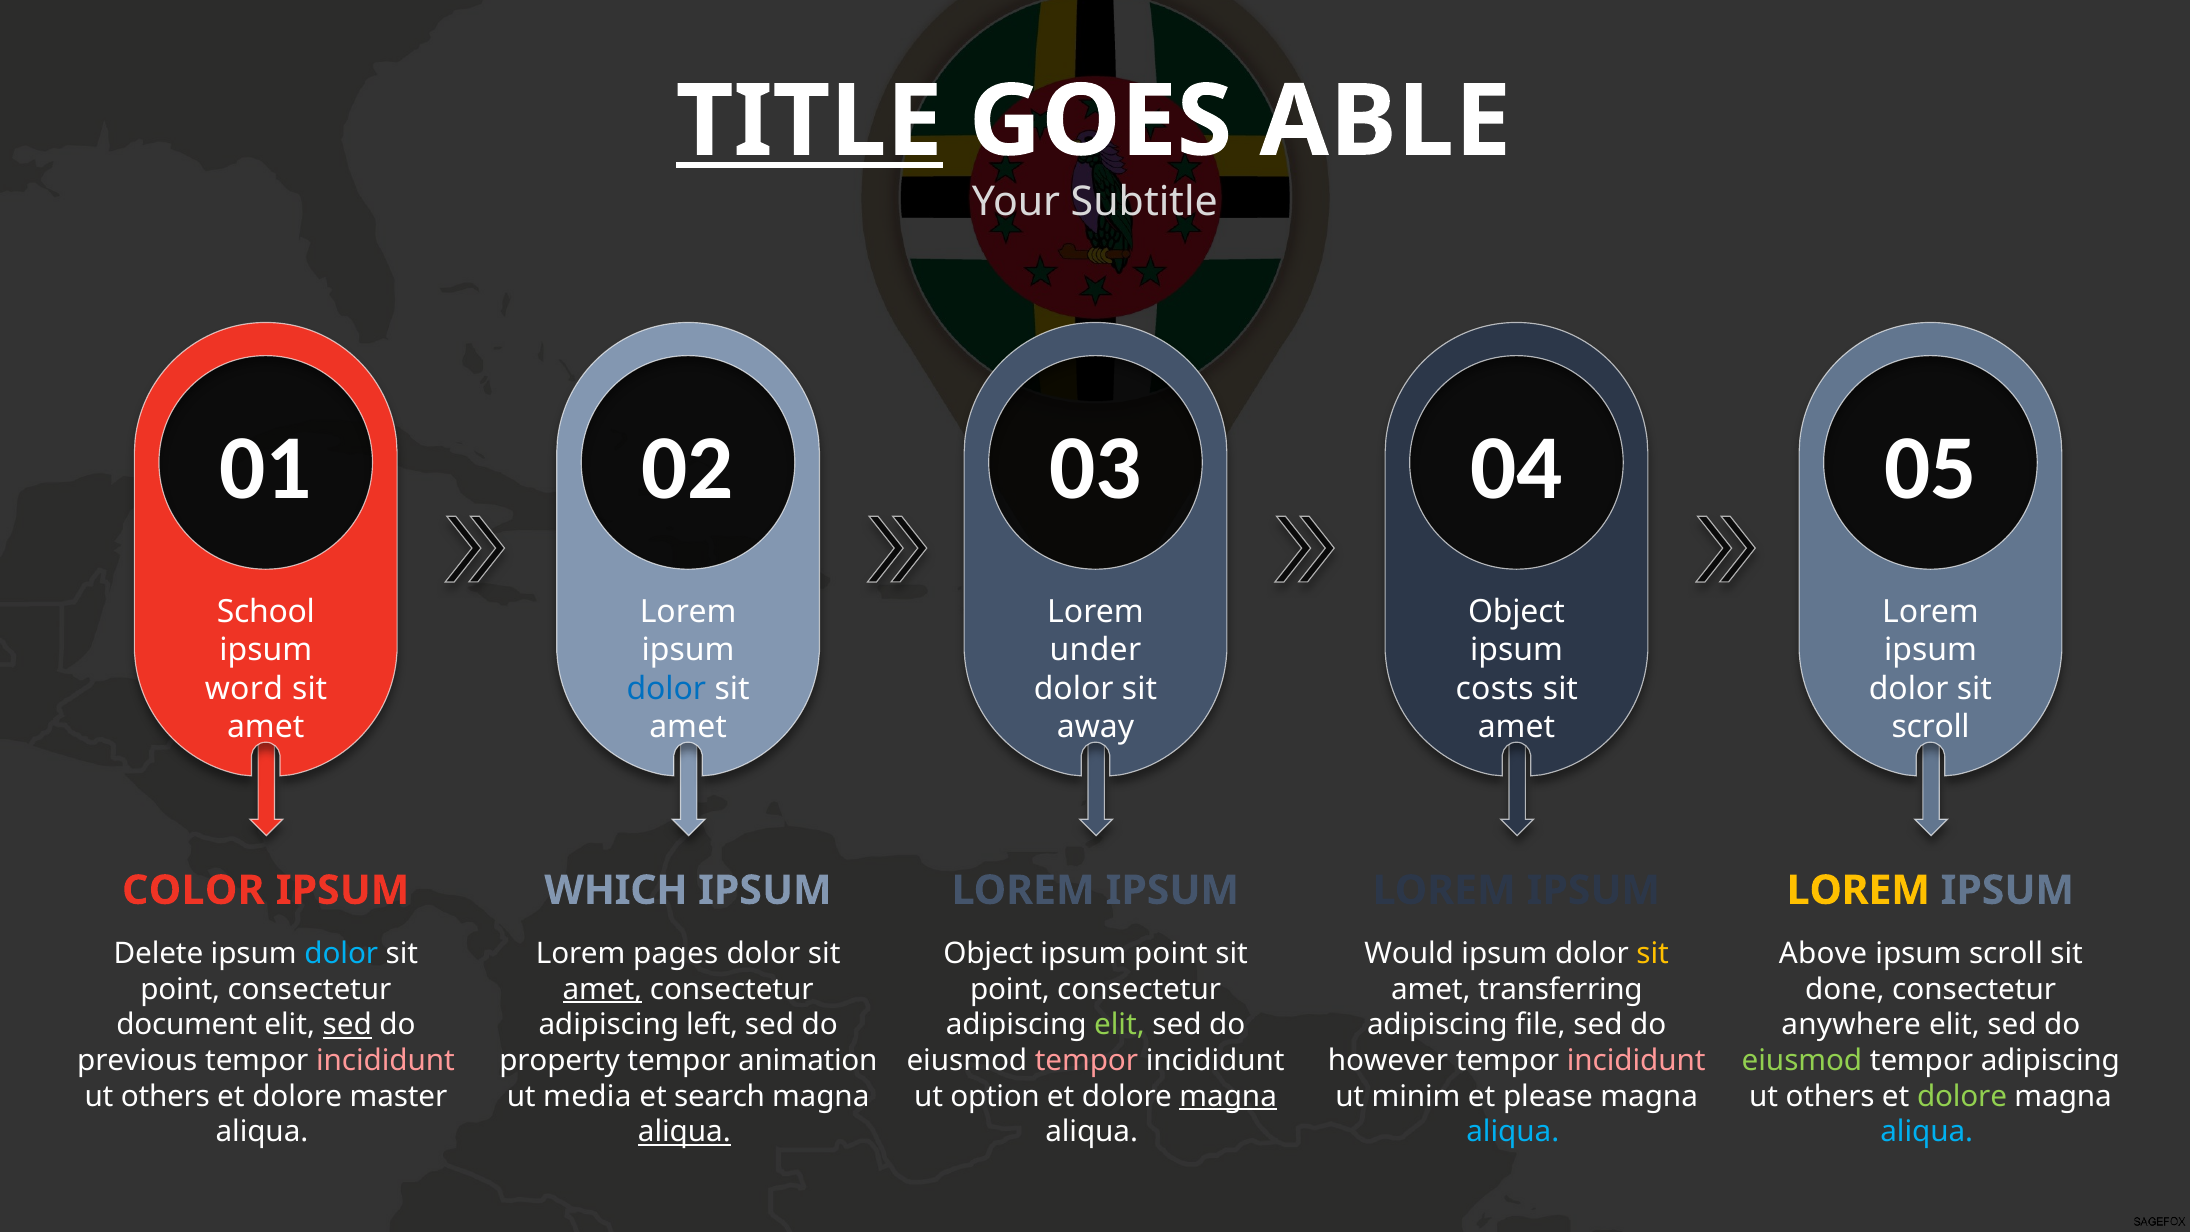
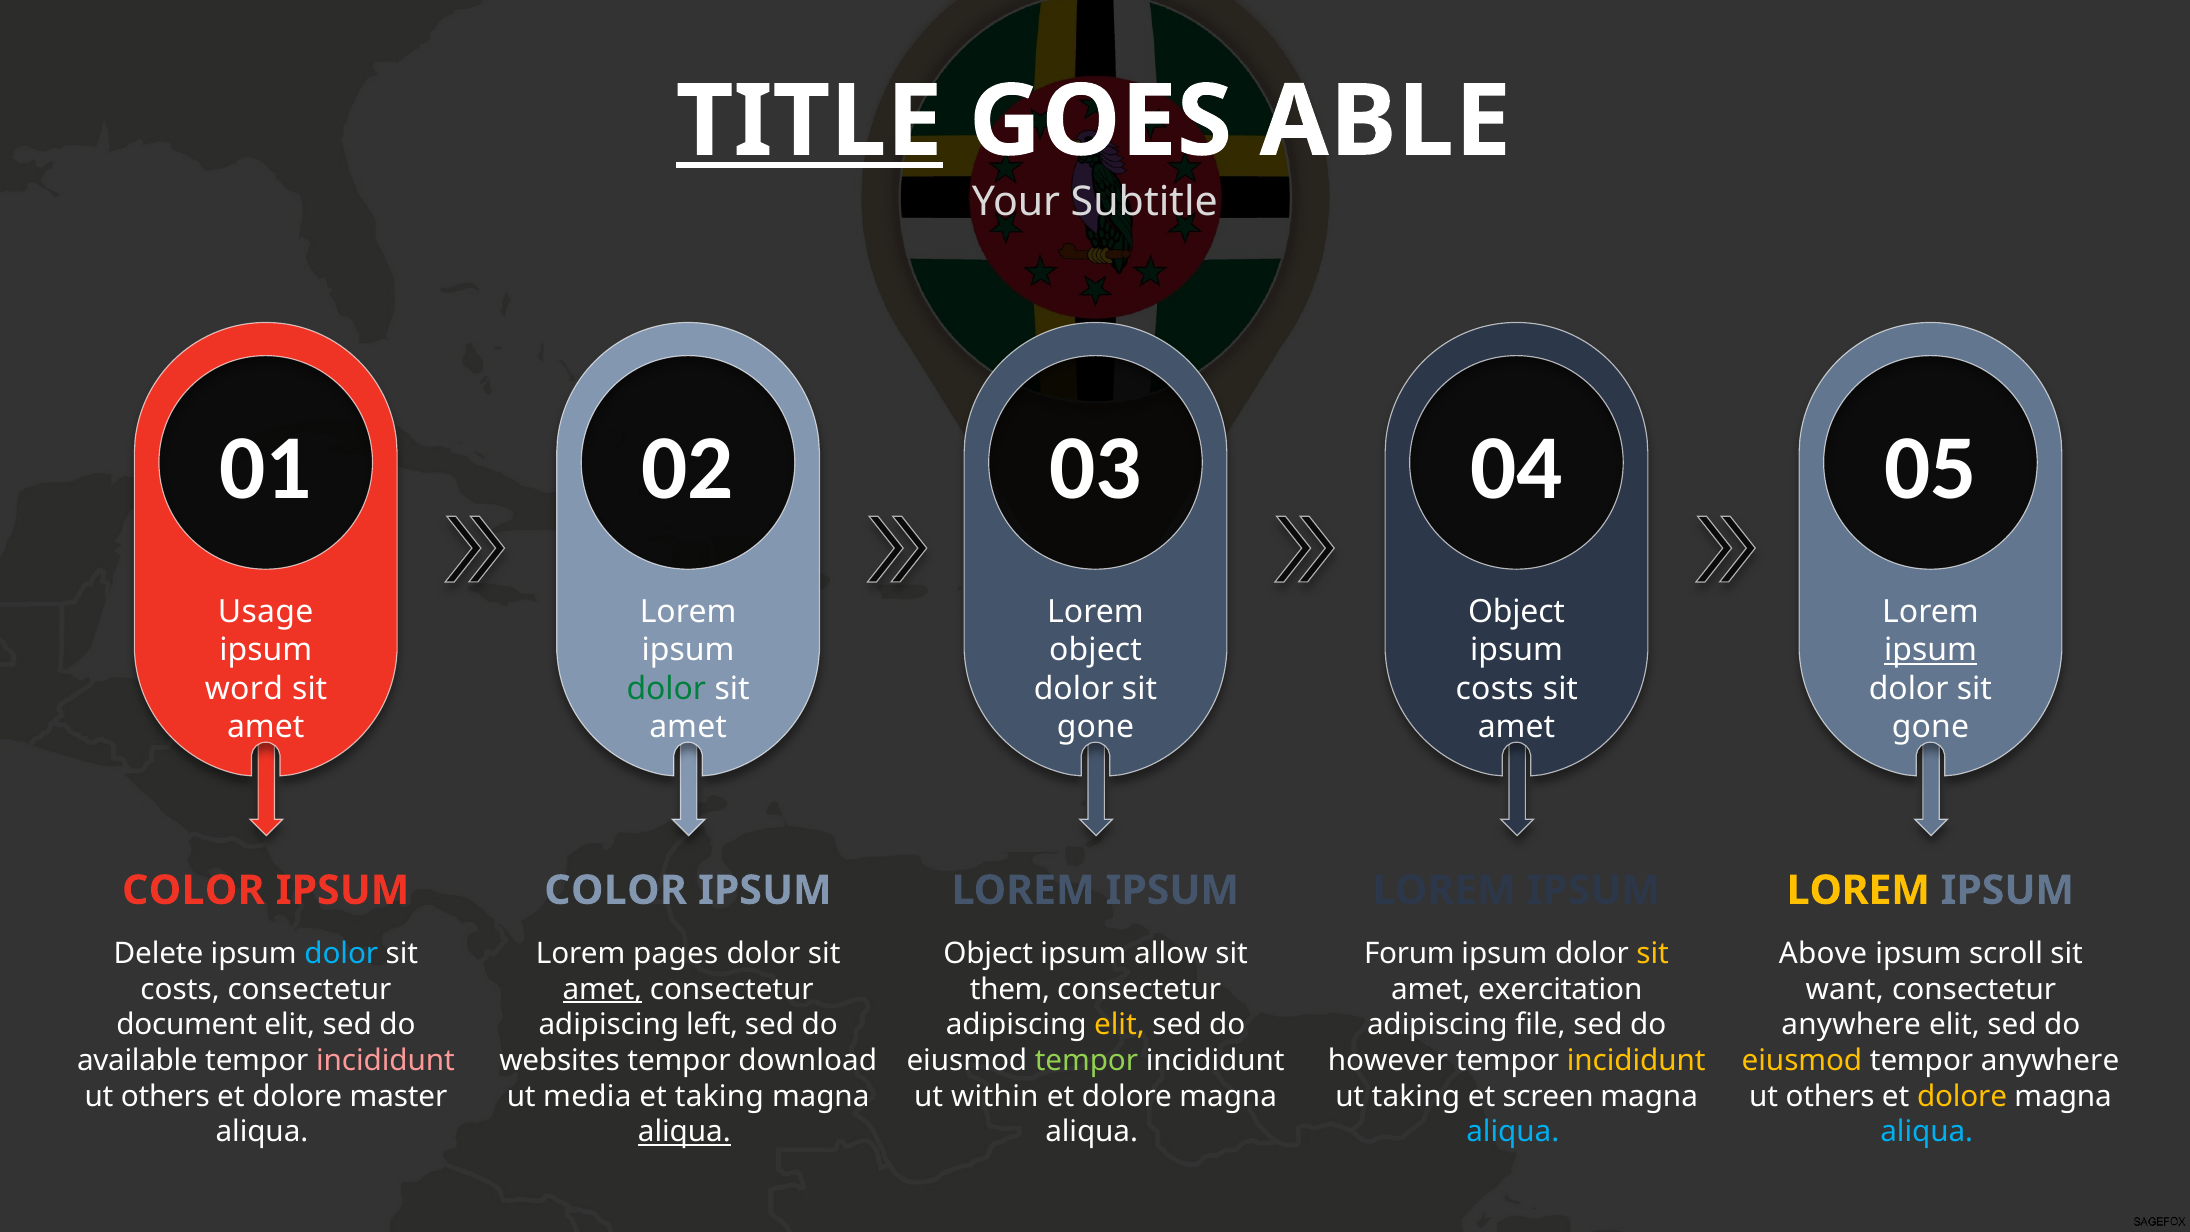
School: School -> Usage
under at (1095, 650): under -> object
ipsum at (1931, 650) underline: none -> present
dolor at (666, 689) colour: blue -> green
away at (1096, 727): away -> gone
scroll at (1931, 727): scroll -> gone
WHICH at (616, 890): WHICH -> COLOR
ipsum point: point -> allow
Would: Would -> Forum
point at (180, 989): point -> costs
point at (1010, 989): point -> them
transferring: transferring -> exercitation
done: done -> want
sed at (347, 1025) underline: present -> none
elit at (1119, 1025) colour: light green -> yellow
previous: previous -> available
property: property -> websites
animation: animation -> download
tempor at (1086, 1061) colour: pink -> light green
incididunt at (1636, 1061) colour: pink -> yellow
eiusmod at (1802, 1061) colour: light green -> yellow
tempor adipiscing: adipiscing -> anywhere
et search: search -> taking
option: option -> within
magna at (1228, 1096) underline: present -> none
ut minim: minim -> taking
please: please -> screen
dolore at (1962, 1096) colour: light green -> yellow
